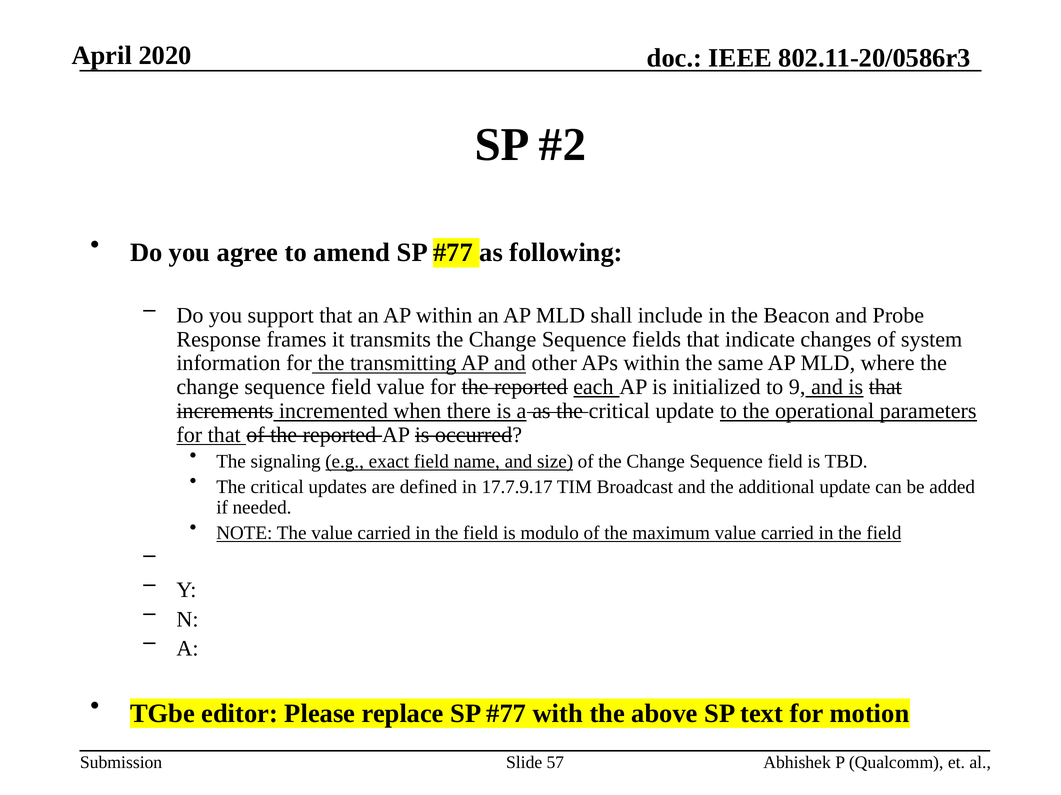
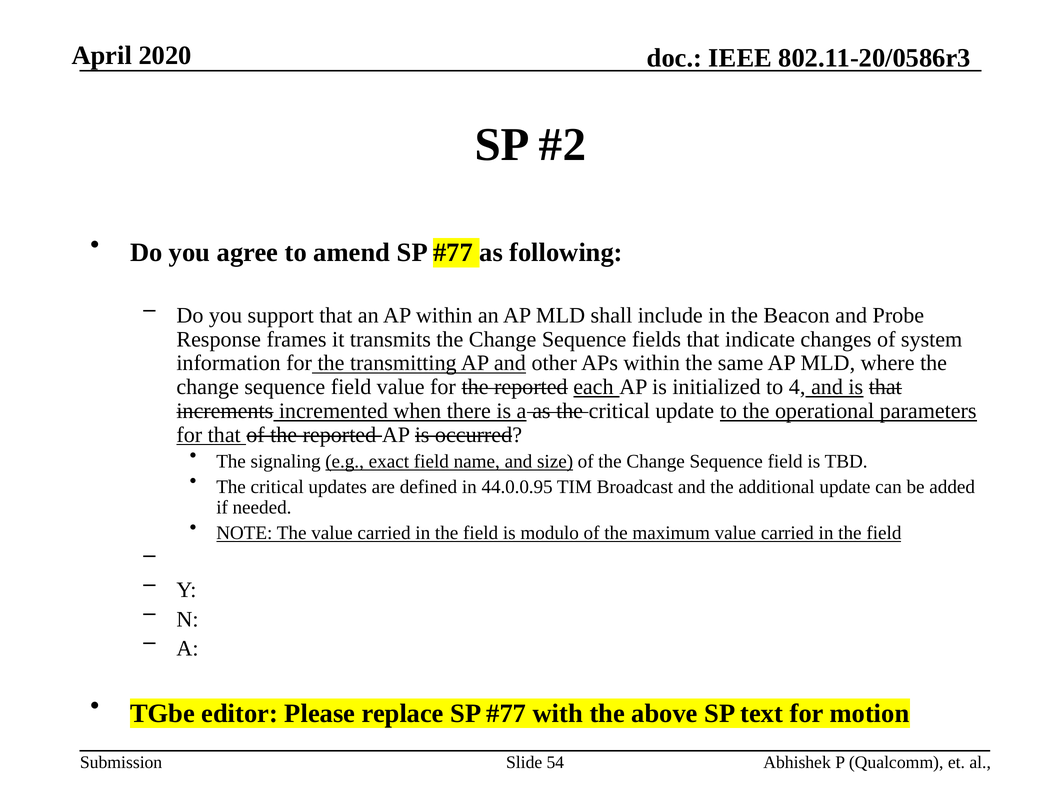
9: 9 -> 4
17.7.9.17: 17.7.9.17 -> 44.0.0.95
57: 57 -> 54
